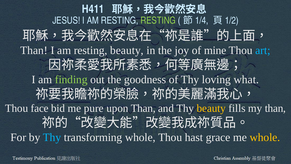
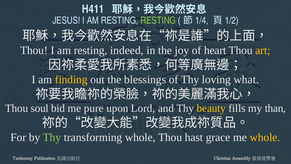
Than at (34, 50): Than -> Thou
resting beauty: beauty -> indeed
mine: mine -> heart
art colour: light blue -> yellow
finding colour: light green -> yellow
goodness: goodness -> blessings
face: face -> soul
upon Than: Than -> Lord
Thy at (52, 137) colour: light blue -> light green
